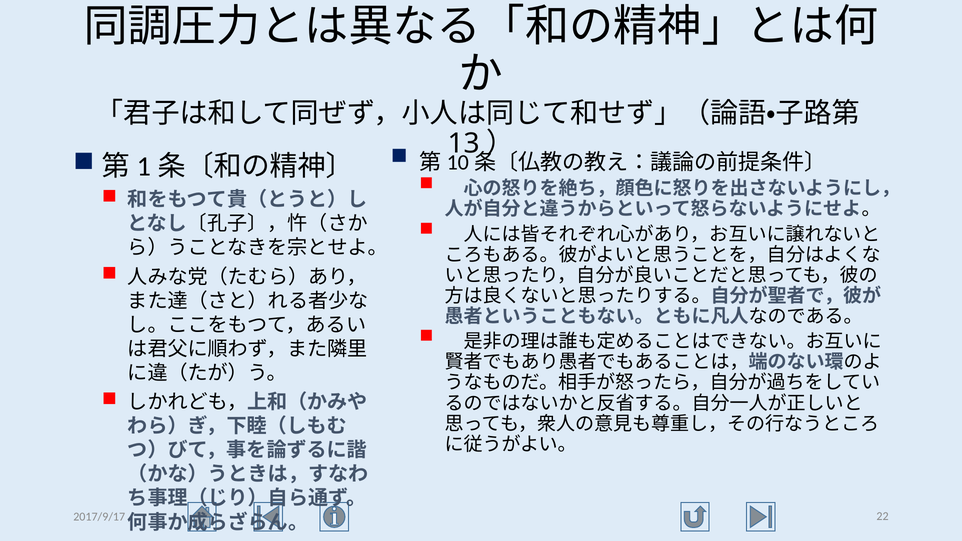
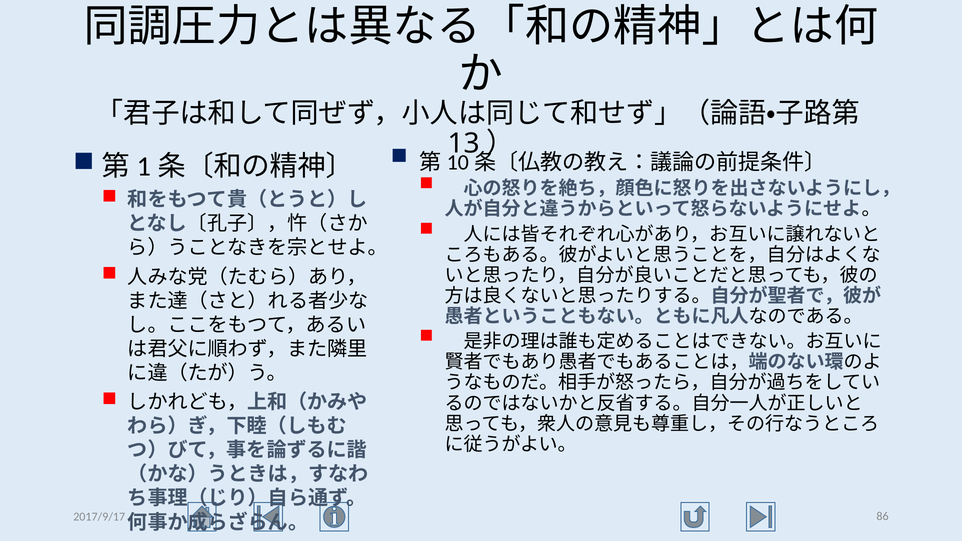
22: 22 -> 86
